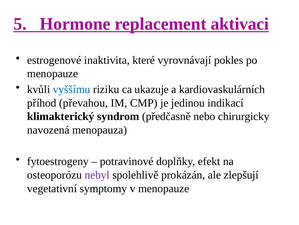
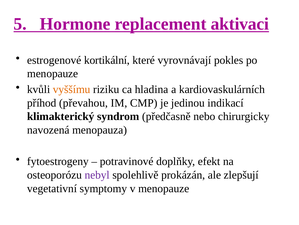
inaktivita: inaktivita -> kortikální
vyššímu colour: blue -> orange
ukazuje: ukazuje -> hladina
